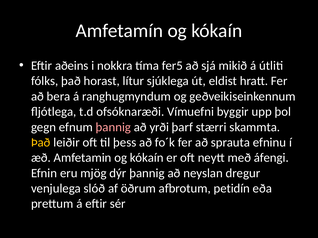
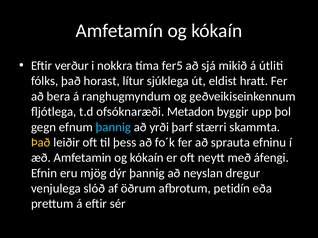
aðeins: aðeins -> verður
Vímuefni: Vímuefni -> Metadon
þannig at (113, 127) colour: pink -> light blue
